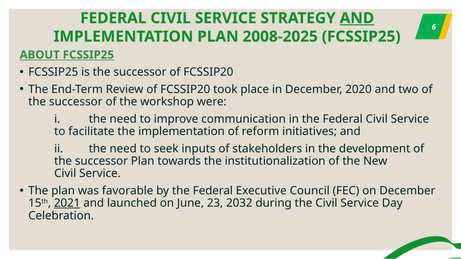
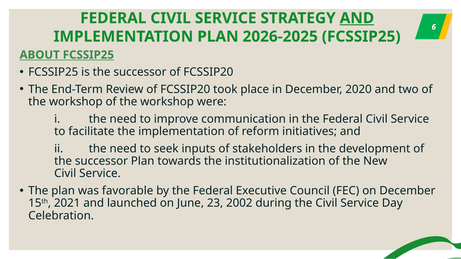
2008-2025: 2008-2025 -> 2026-2025
successor at (76, 102): successor -> workshop
2021 underline: present -> none
2032: 2032 -> 2002
